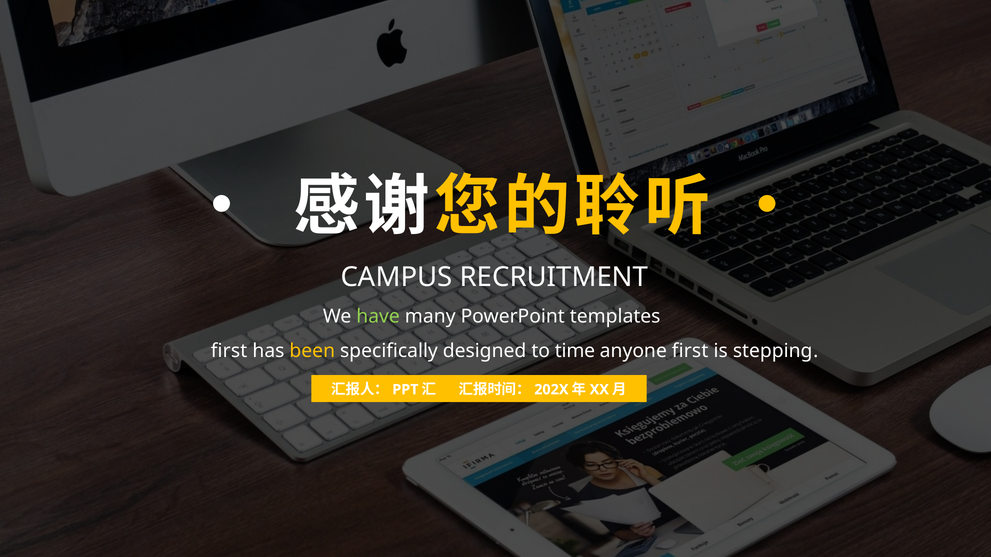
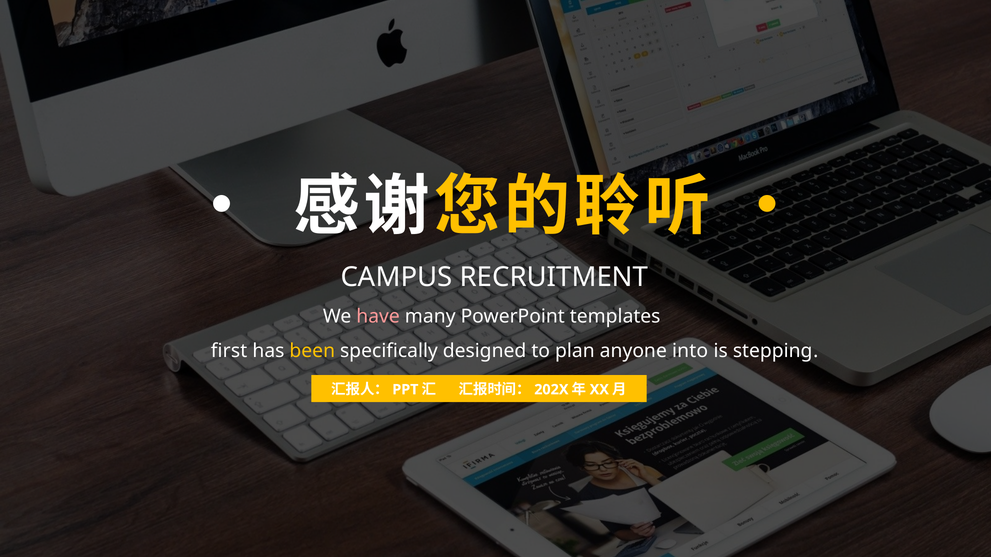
have colour: light green -> pink
time: time -> plan
anyone first: first -> into
